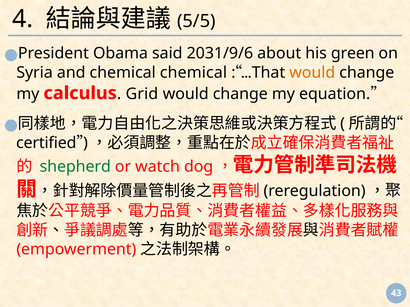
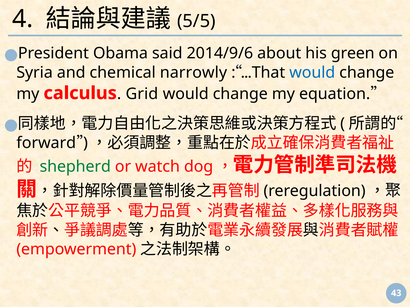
2031/9/6: 2031/9/6 -> 2014/9/6
chemical chemical: chemical -> narrowly
would at (312, 73) colour: orange -> blue
certified: certified -> forward
